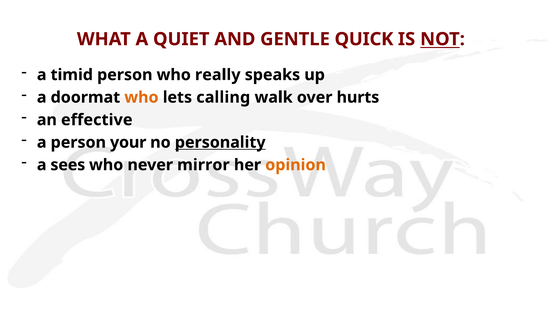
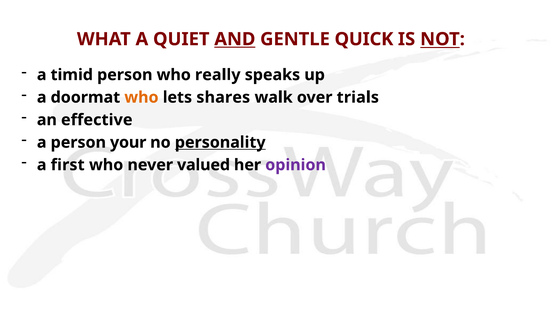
AND underline: none -> present
calling: calling -> shares
hurts: hurts -> trials
sees: sees -> first
mirror: mirror -> valued
opinion colour: orange -> purple
